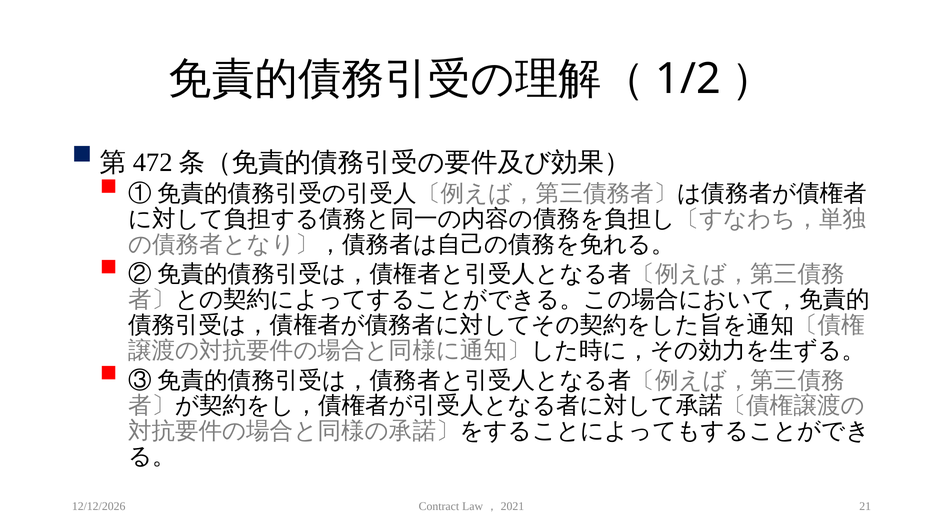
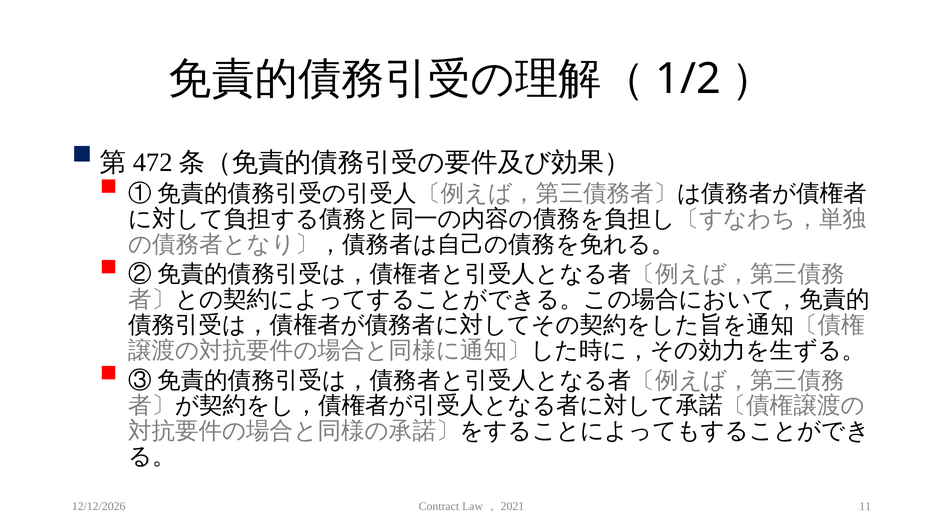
21: 21 -> 11
